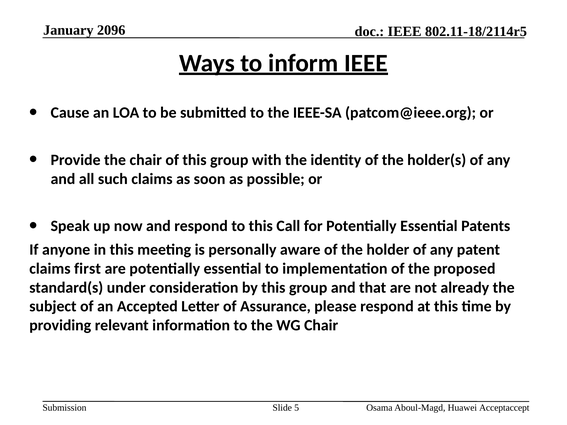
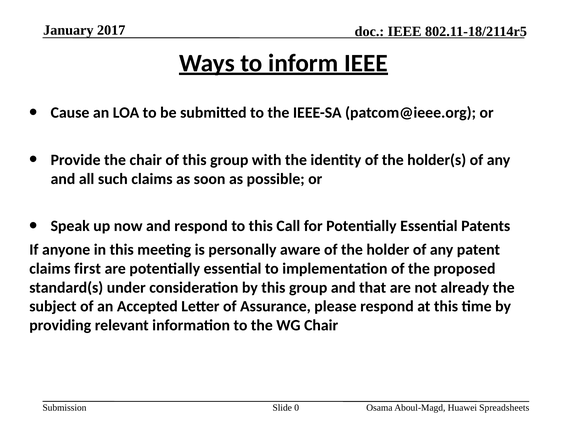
2096: 2096 -> 2017
5: 5 -> 0
Acceptaccept: Acceptaccept -> Spreadsheets
